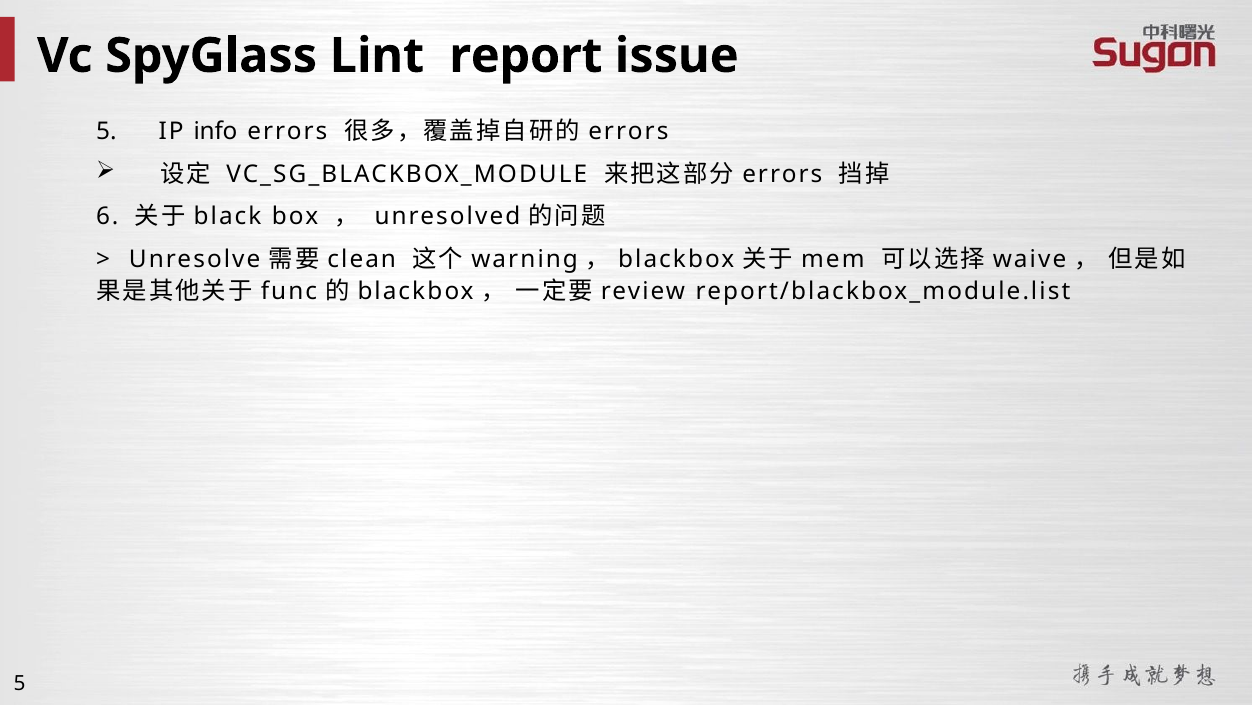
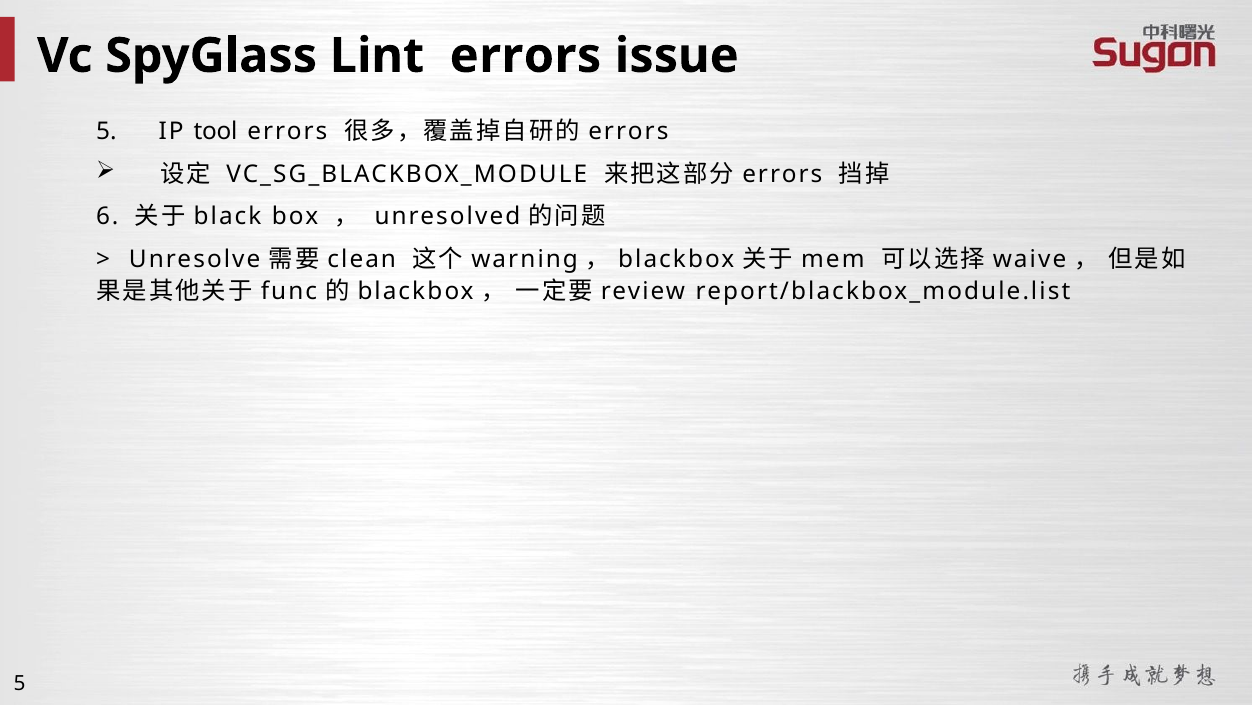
Lint report: report -> errors
info: info -> tool
